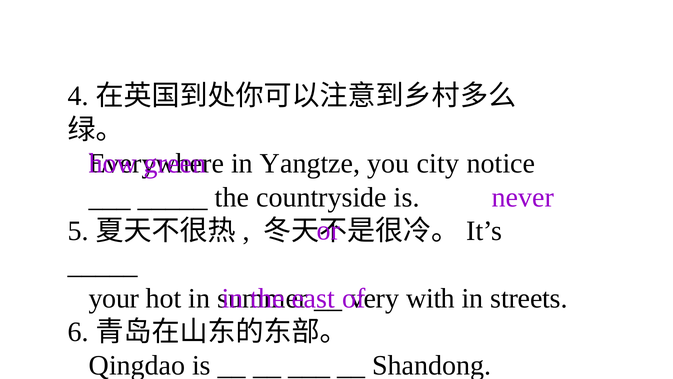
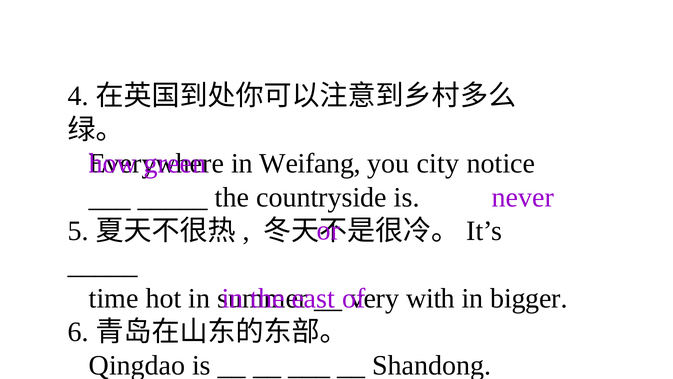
Yangtze: Yangtze -> Weifang
your: your -> time
streets: streets -> bigger
